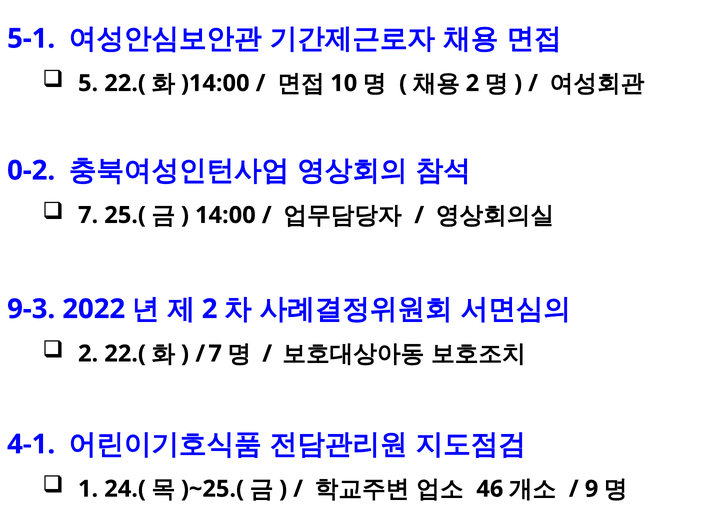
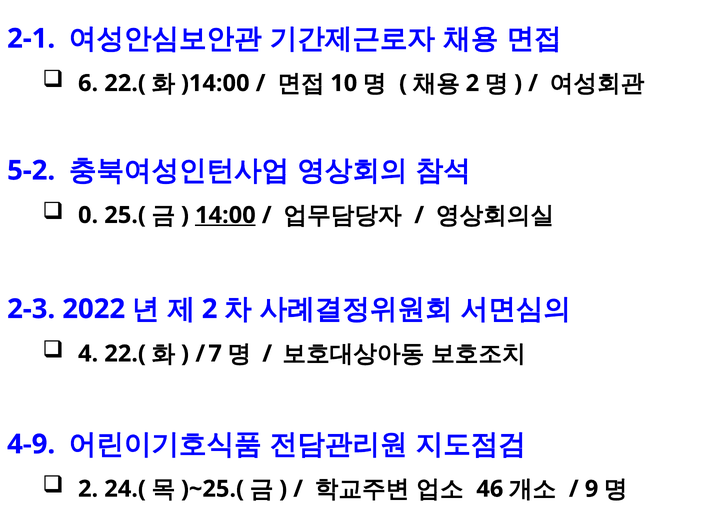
5-1: 5-1 -> 2-1
5: 5 -> 6
0-2: 0-2 -> 5-2
7 at (88, 215): 7 -> 0
14:00 underline: none -> present
9-3: 9-3 -> 2-3
2 at (88, 354): 2 -> 4
4-1: 4-1 -> 4-9
1 at (88, 489): 1 -> 2
